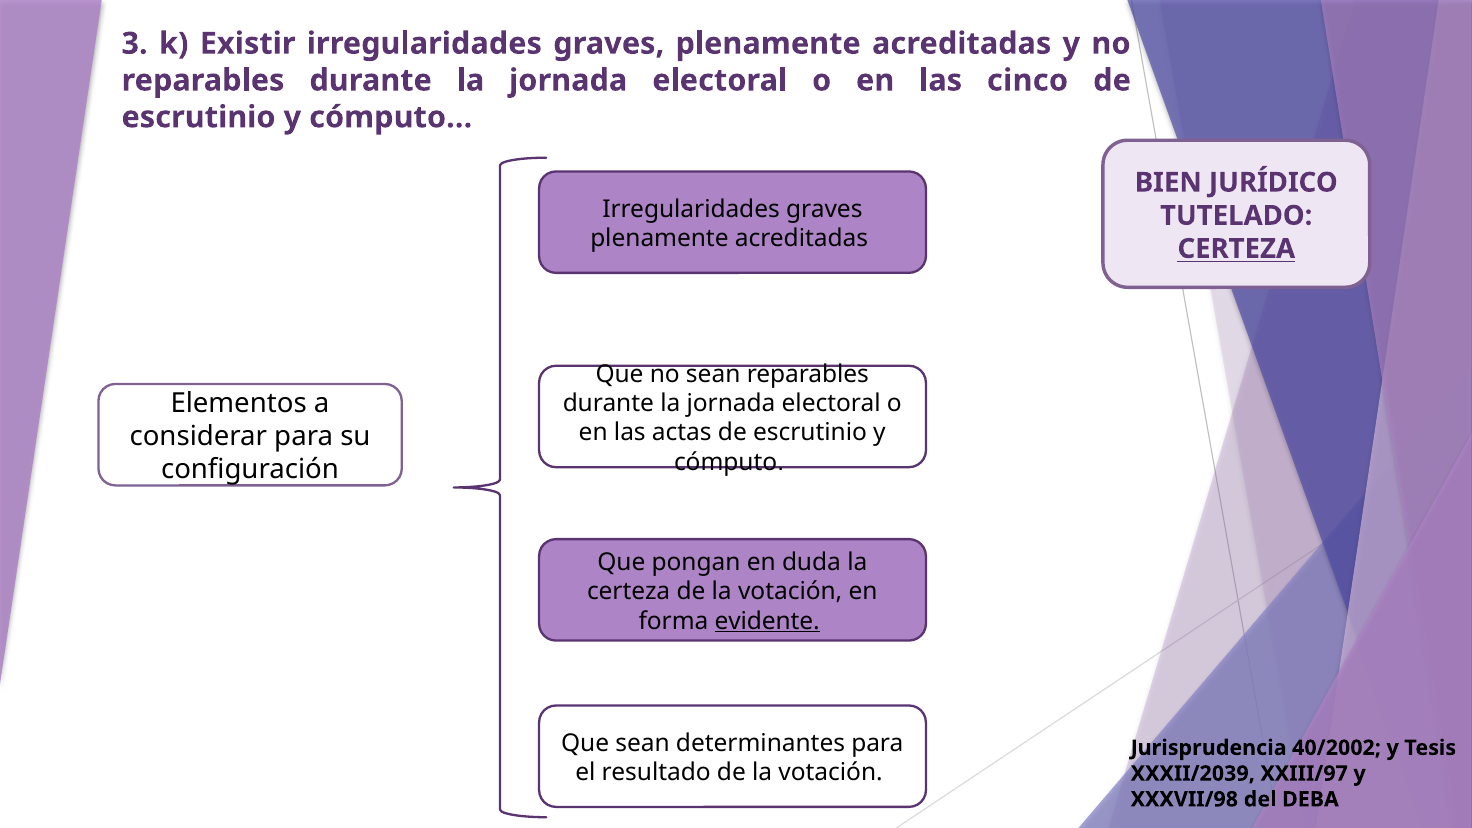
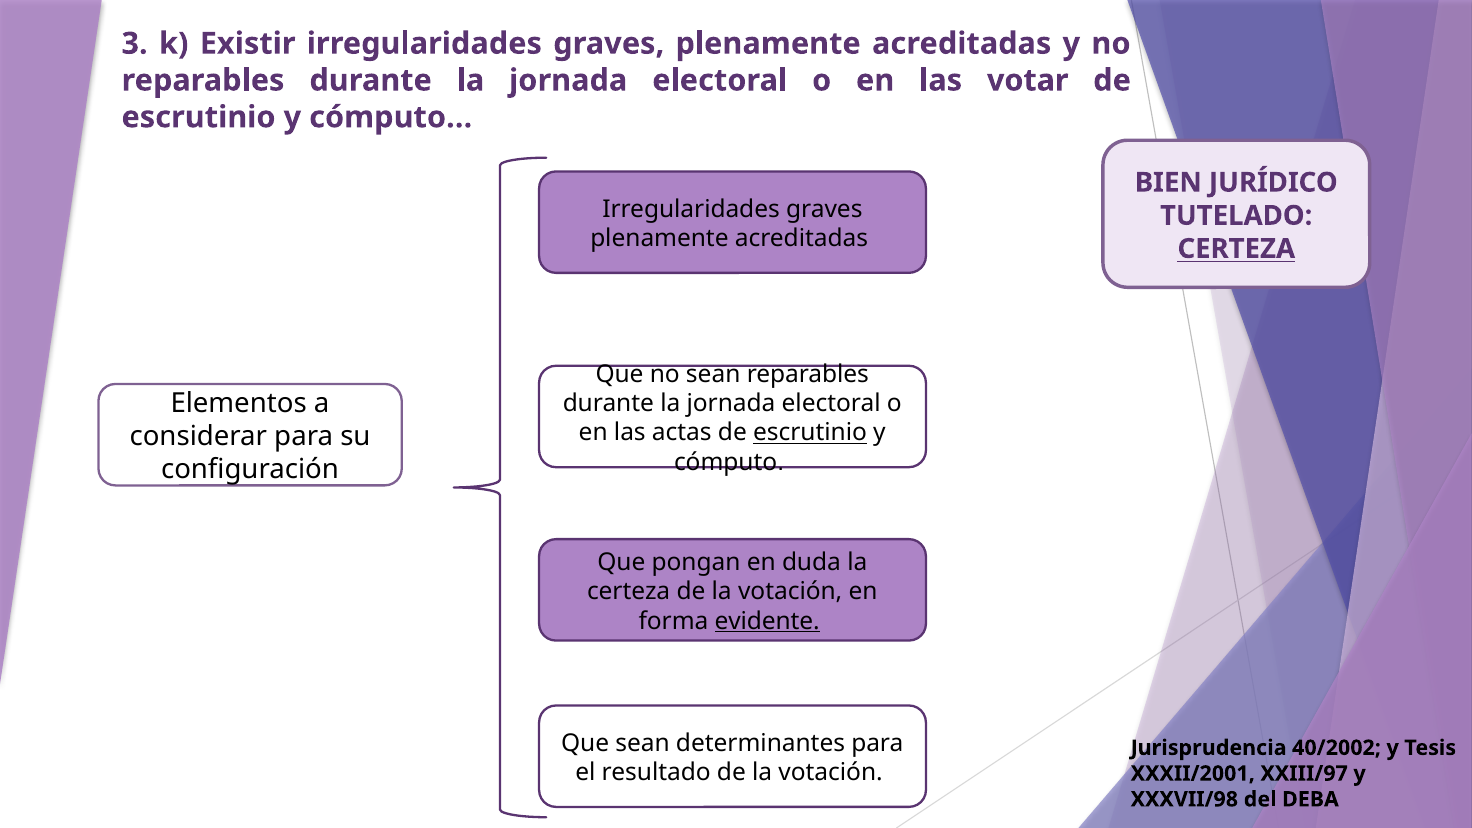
cinco: cinco -> votar
escrutinio at (810, 433) underline: none -> present
XXXII/2039: XXXII/2039 -> XXXII/2001
